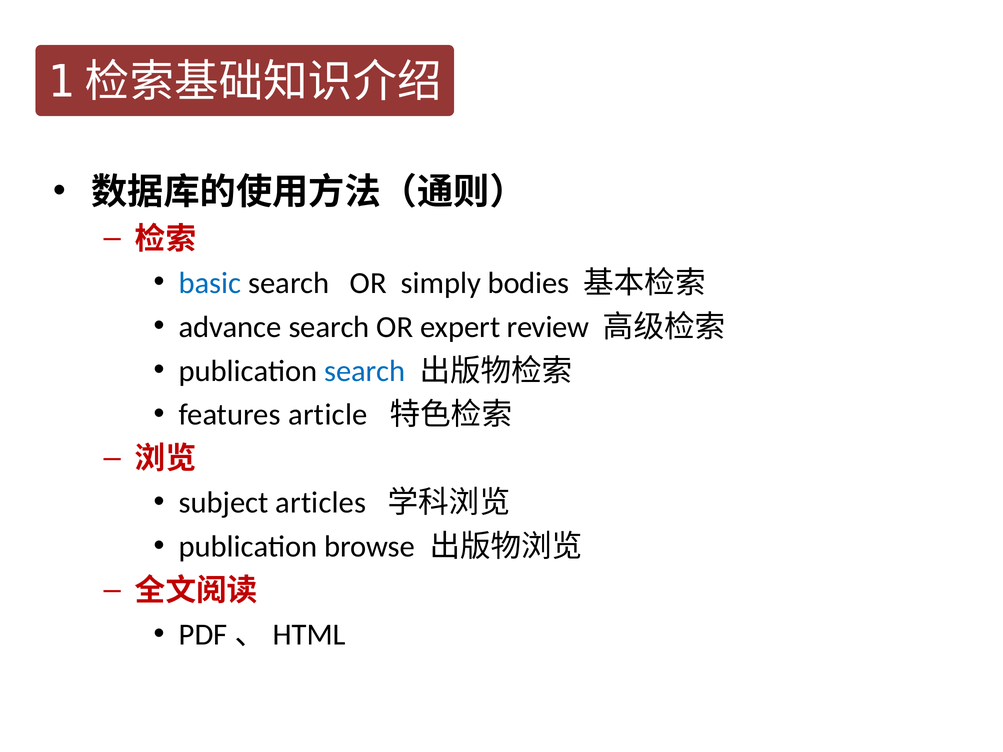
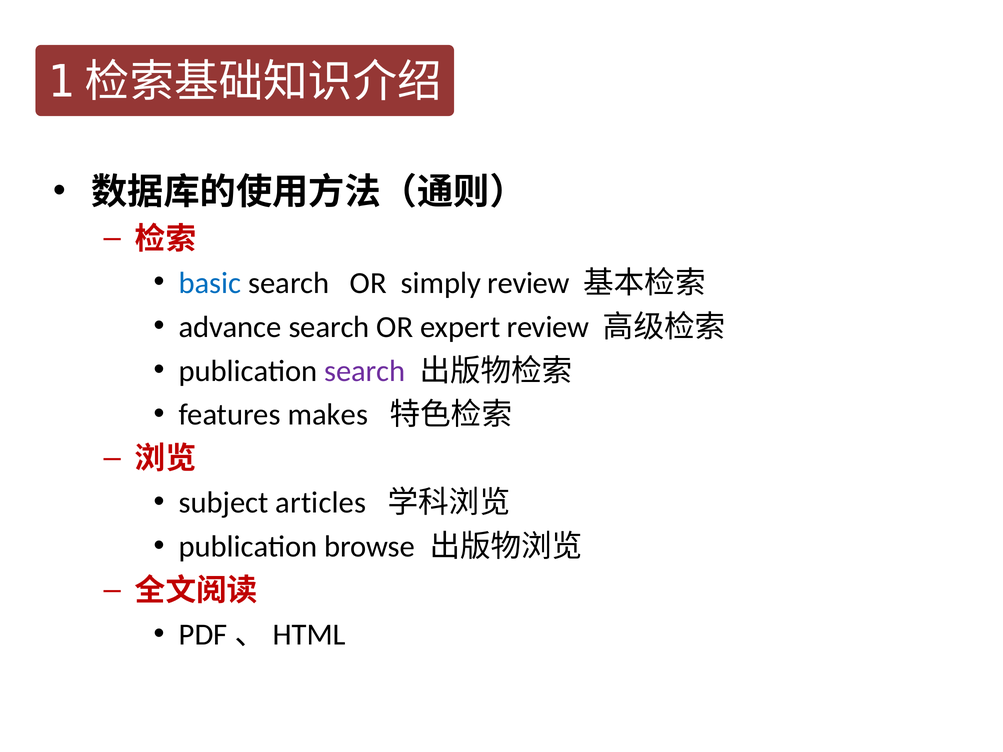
simply bodies: bodies -> review
search at (365, 371) colour: blue -> purple
article: article -> makes
